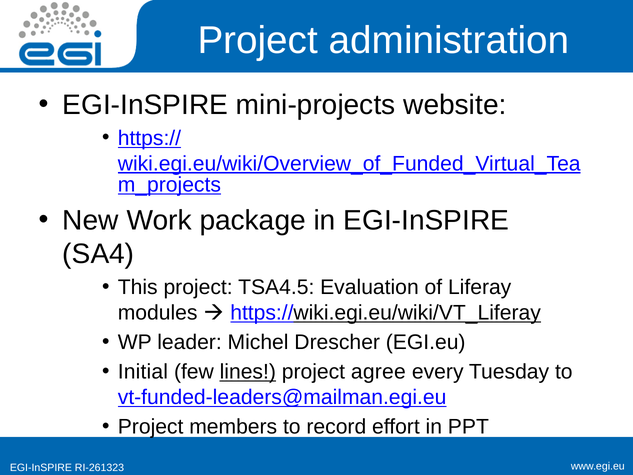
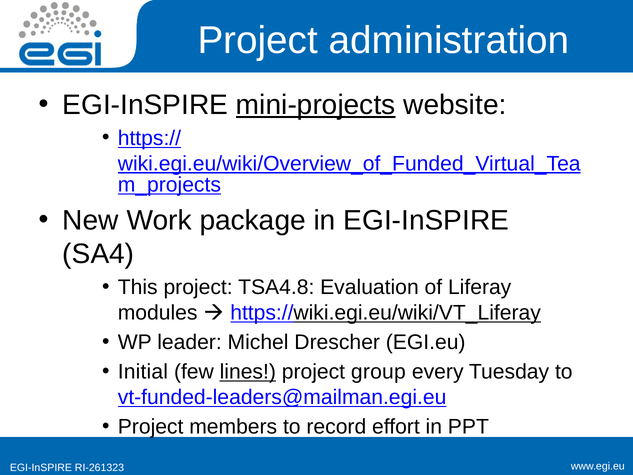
mini-projects underline: none -> present
TSA4.5: TSA4.5 -> TSA4.8
agree: agree -> group
